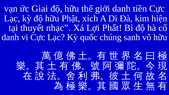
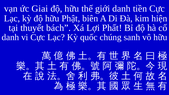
xích: xích -> biên
nhạc: nhạc -> bách
